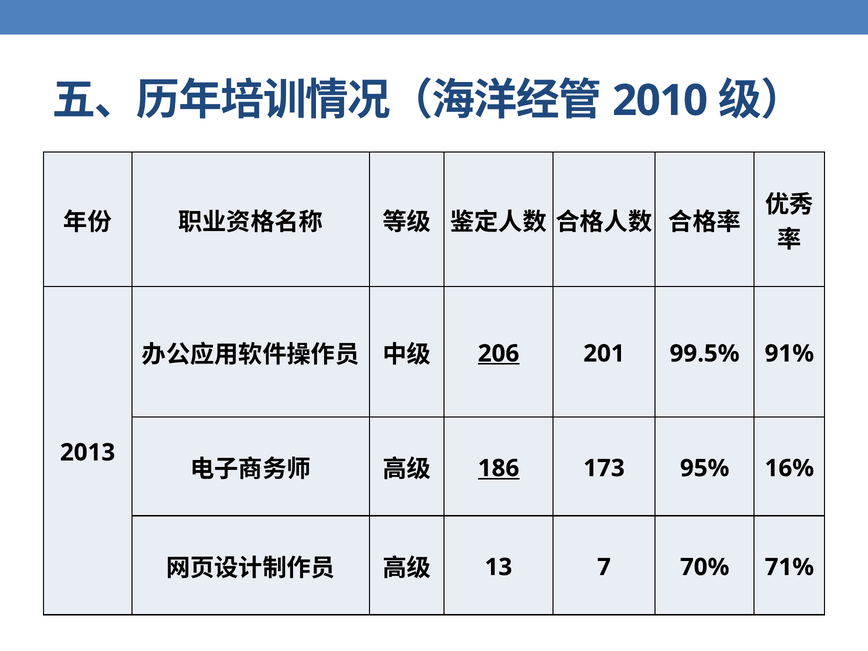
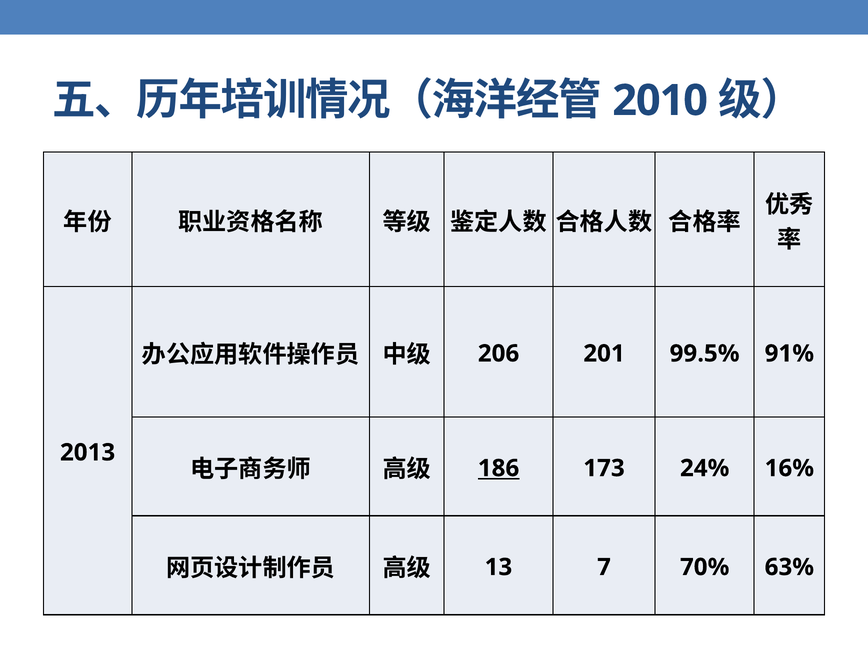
206 underline: present -> none
95%: 95% -> 24%
71%: 71% -> 63%
